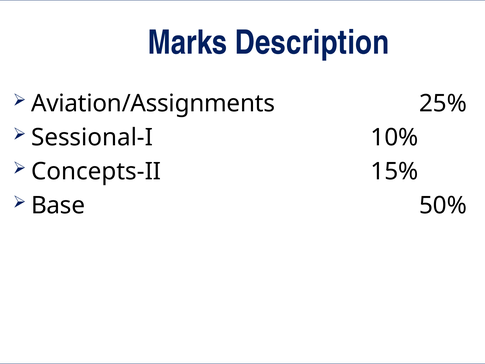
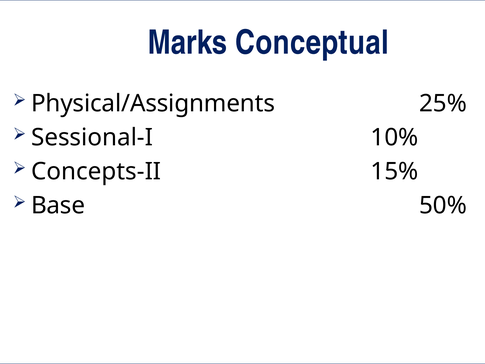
Description: Description -> Conceptual
Aviation/Assignments: Aviation/Assignments -> Physical/Assignments
